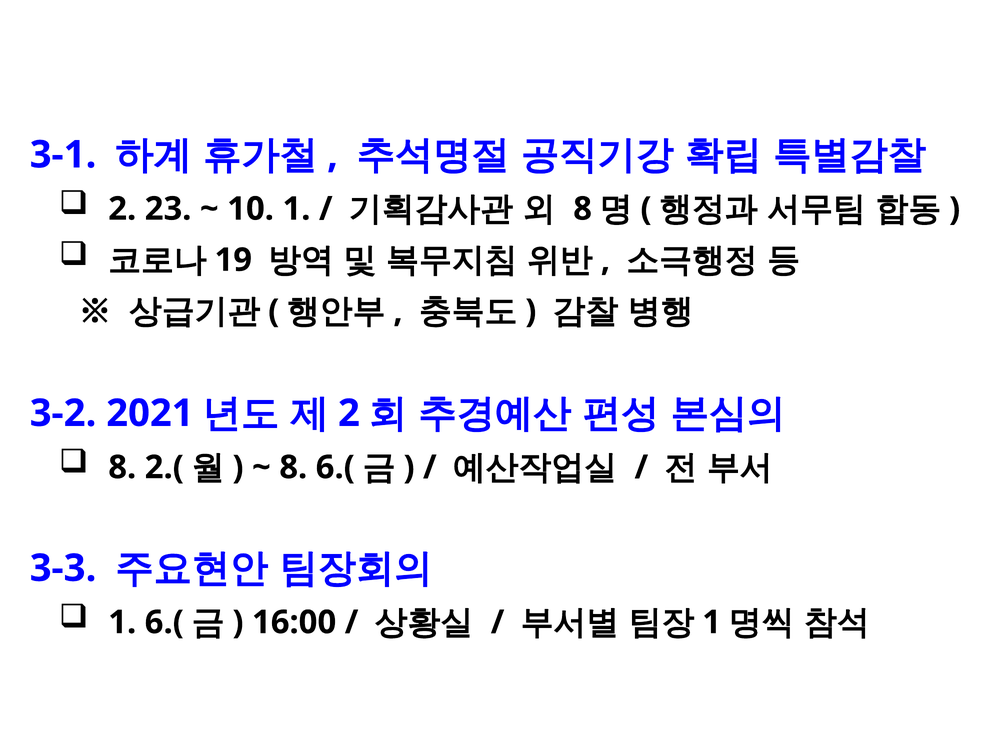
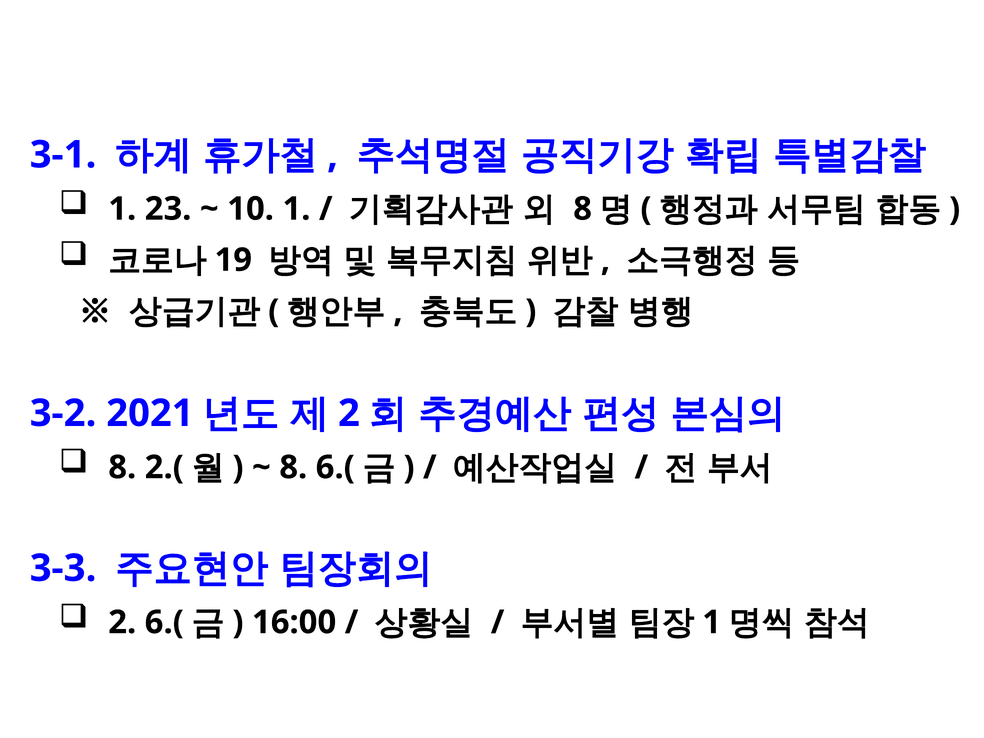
2 at (122, 209): 2 -> 1
1 at (122, 622): 1 -> 2
